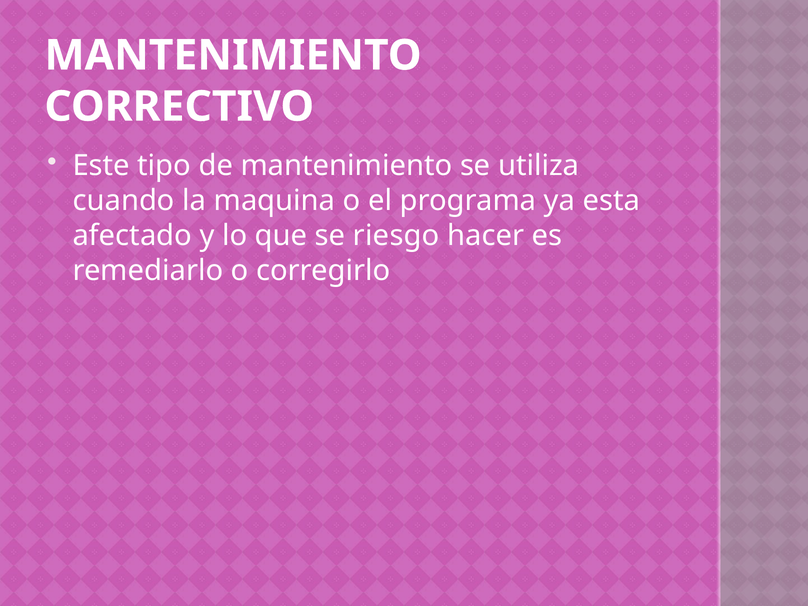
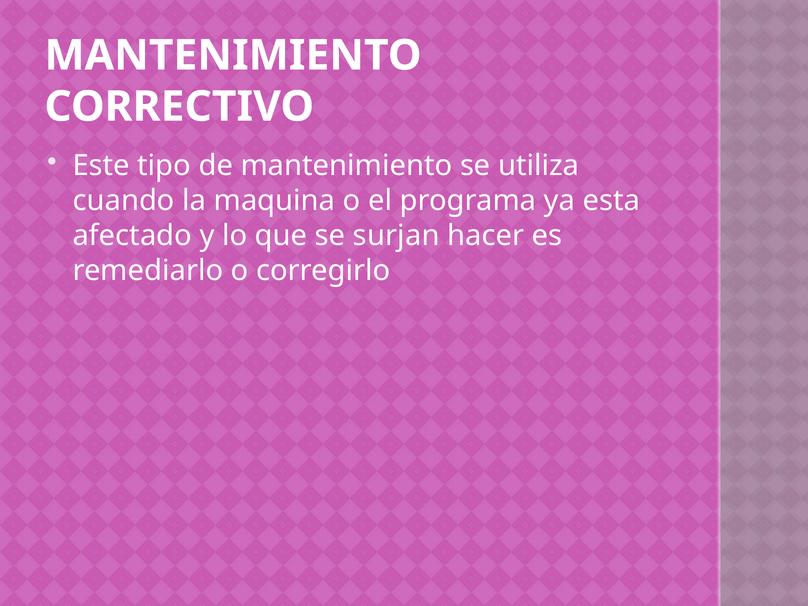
riesgo: riesgo -> surjan
